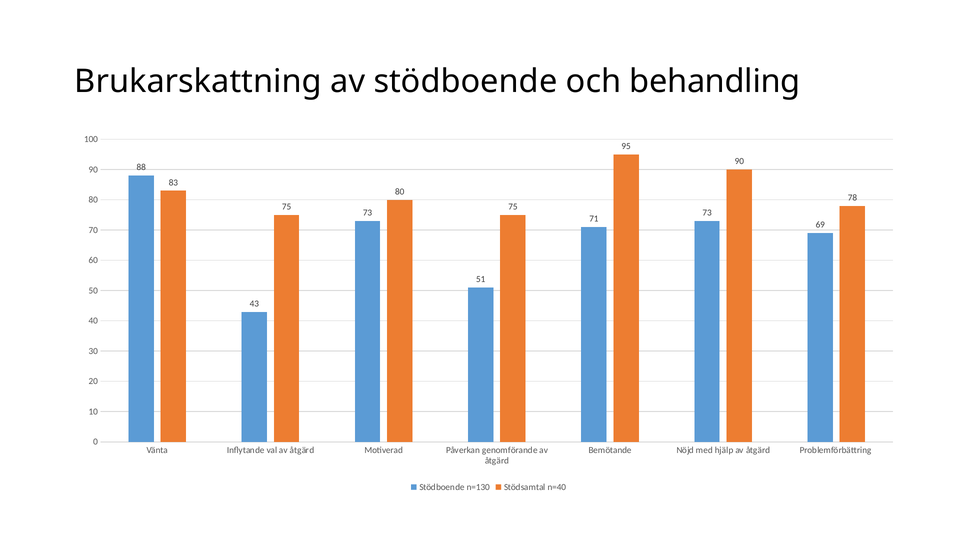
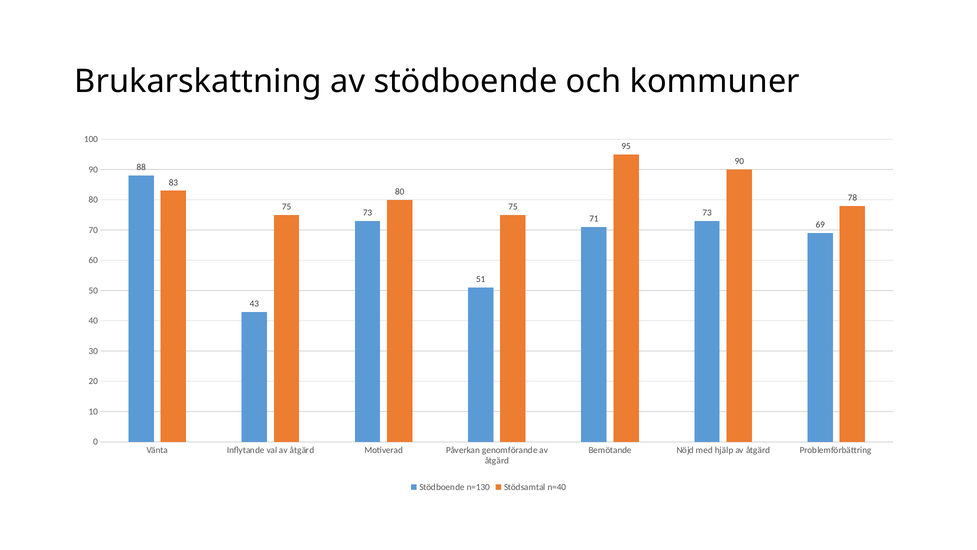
behandling: behandling -> kommuner
